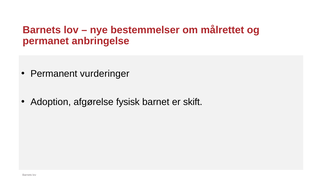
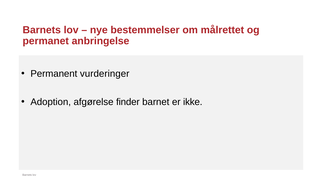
fysisk: fysisk -> finder
skift: skift -> ikke
